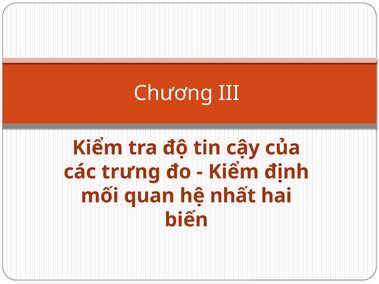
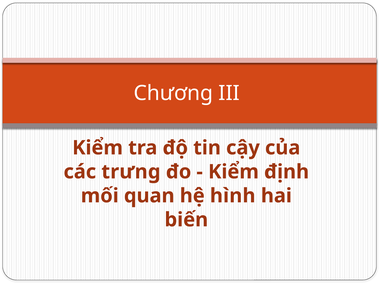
nhất: nhất -> hình
